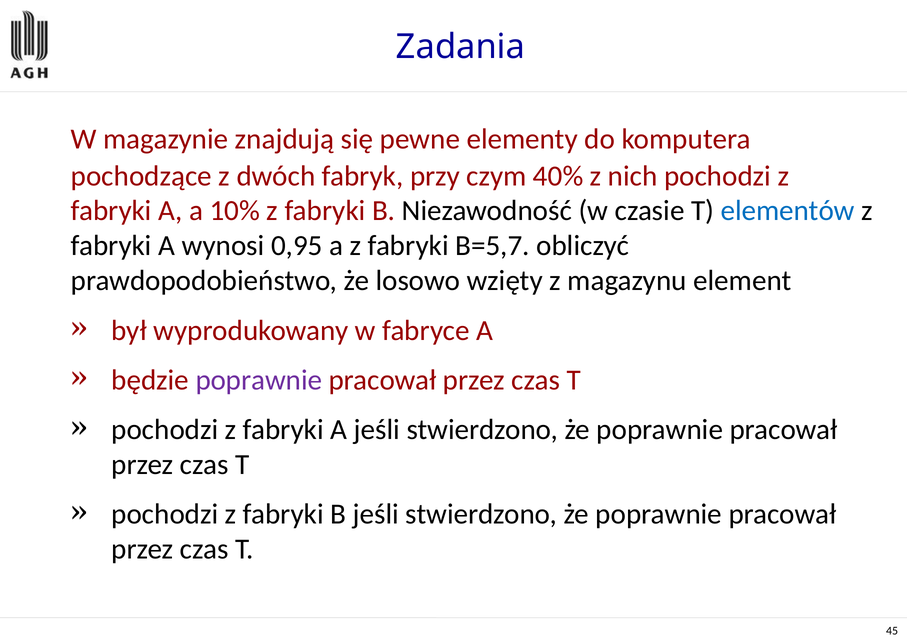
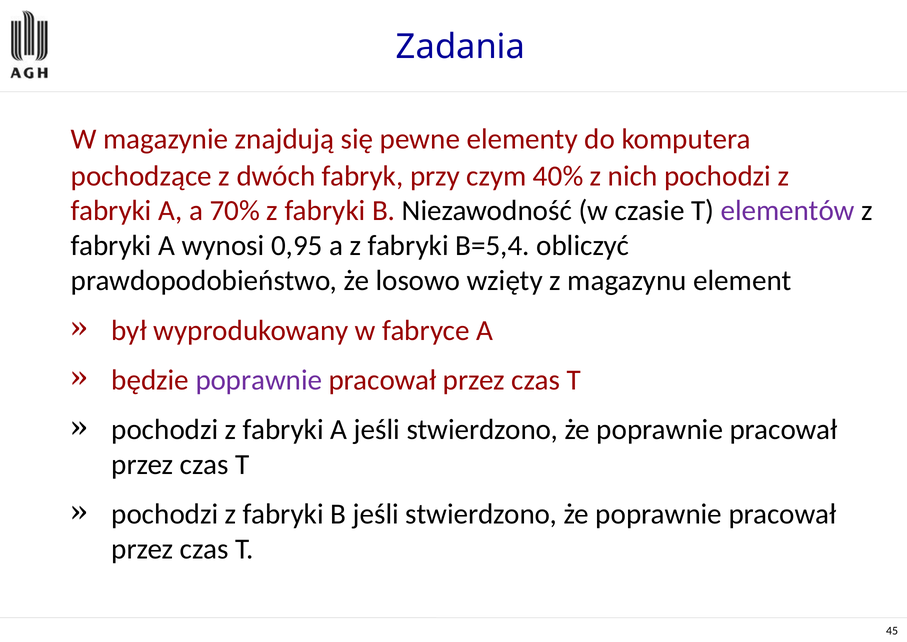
10%: 10% -> 70%
elementów colour: blue -> purple
B=5,7: B=5,7 -> B=5,4
